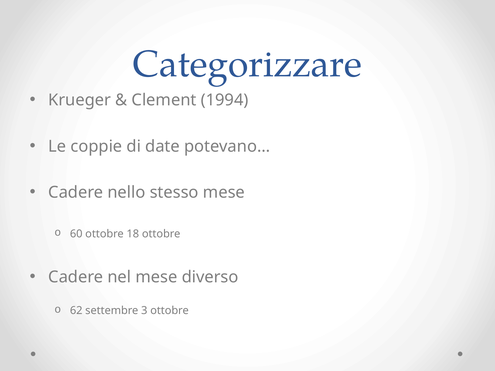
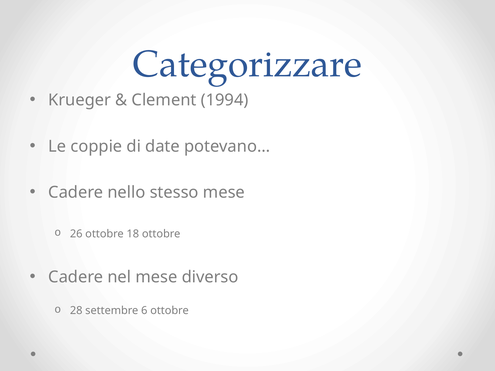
60: 60 -> 26
62: 62 -> 28
3: 3 -> 6
